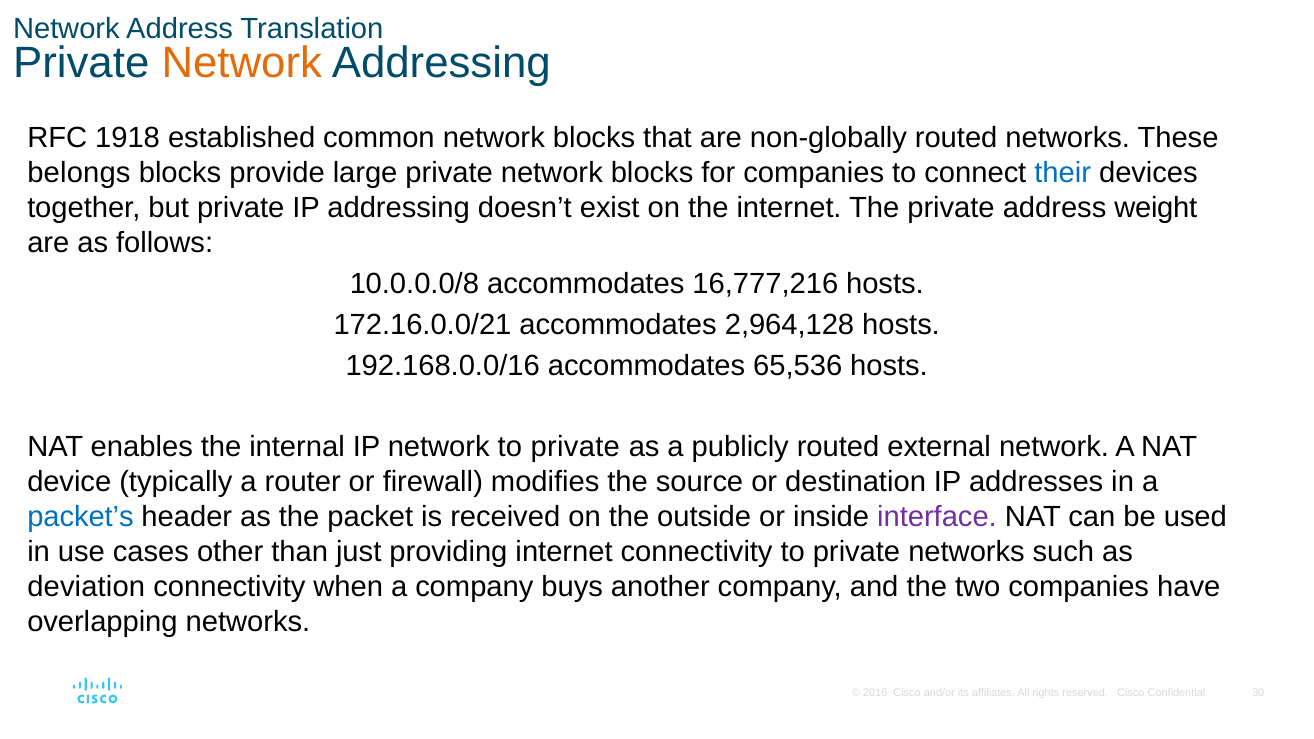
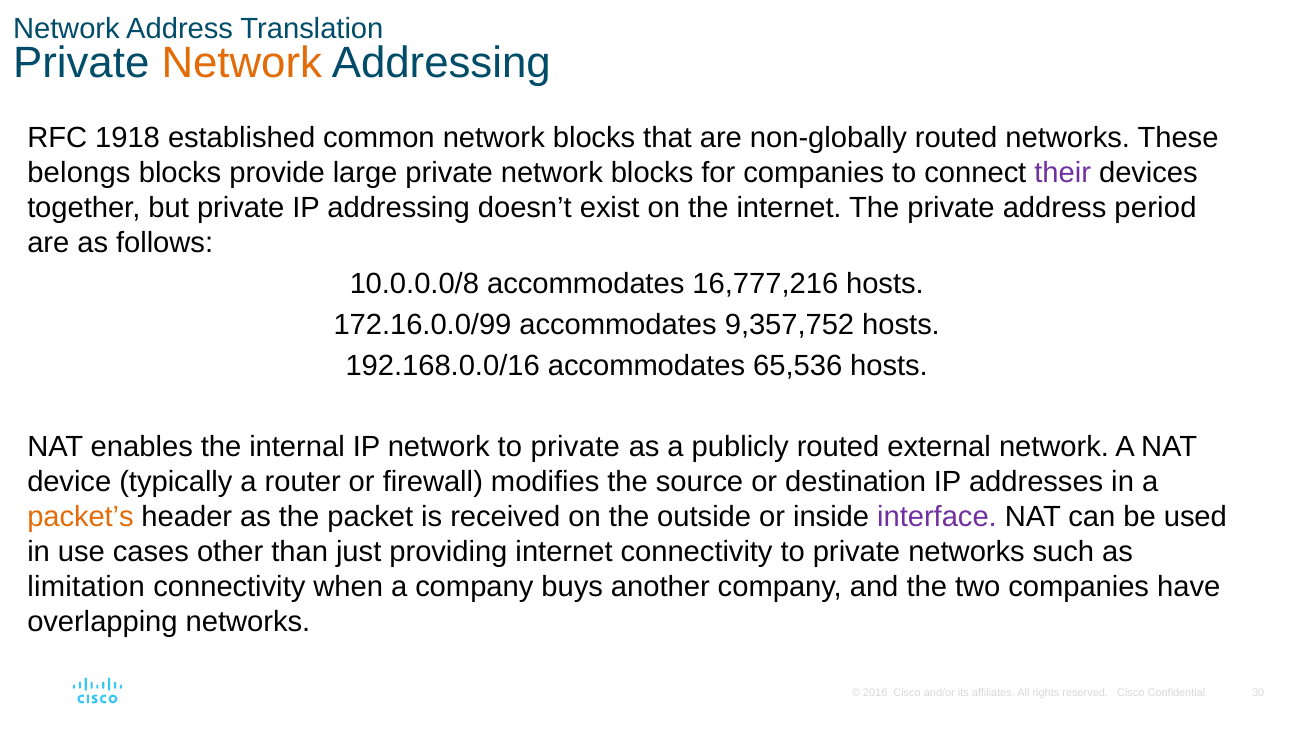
their colour: blue -> purple
weight: weight -> period
172.16.0.0/21: 172.16.0.0/21 -> 172.16.0.0/99
2,964,128: 2,964,128 -> 9,357,752
packet’s colour: blue -> orange
deviation: deviation -> limitation
